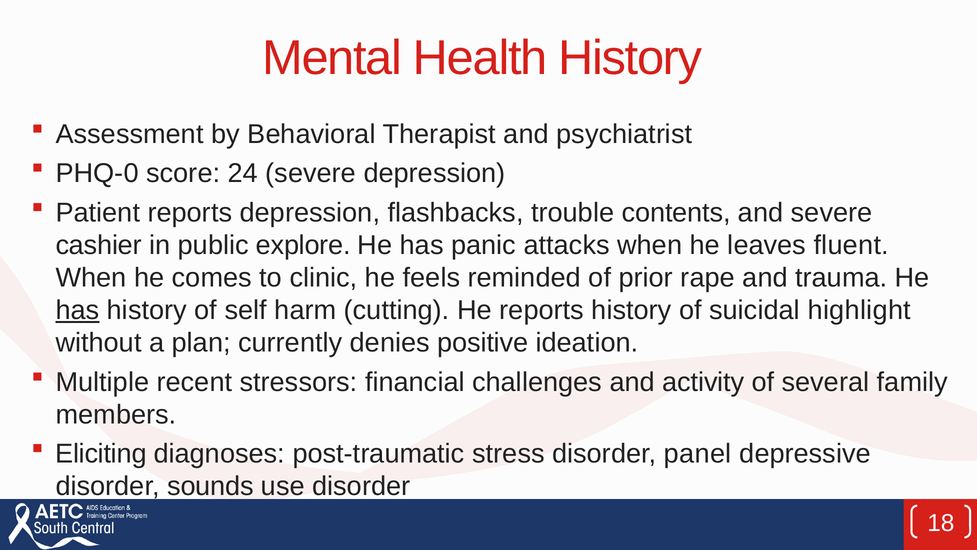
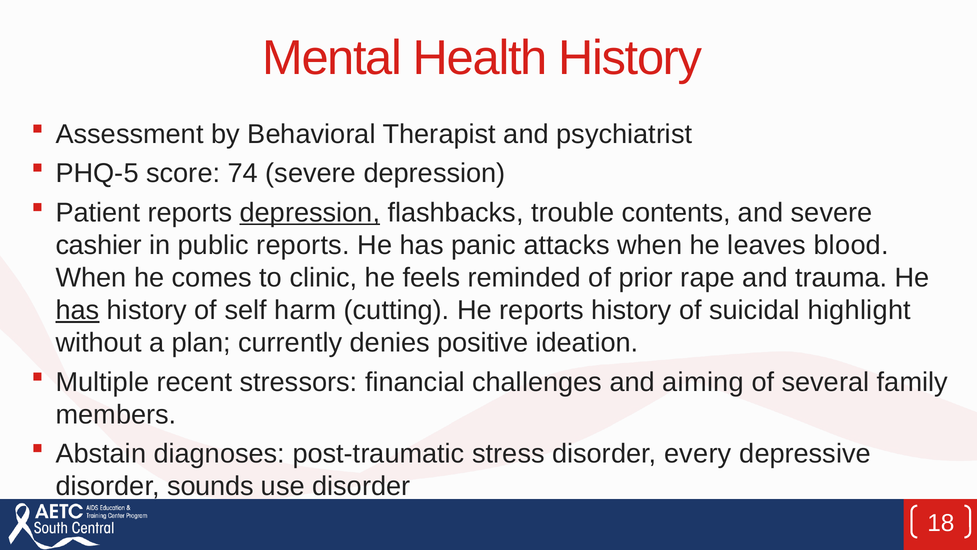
PHQ-0: PHQ-0 -> PHQ-5
24: 24 -> 74
depression at (310, 212) underline: none -> present
public explore: explore -> reports
fluent: fluent -> blood
activity: activity -> aiming
Eliciting: Eliciting -> Abstain
panel: panel -> every
